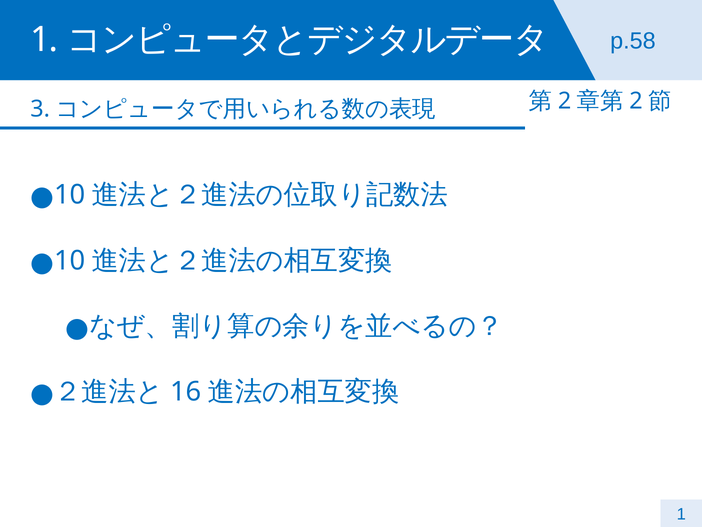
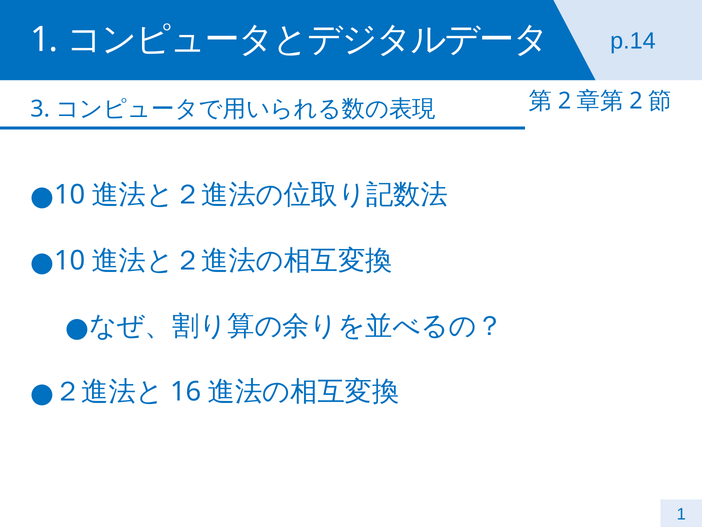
p.58: p.58 -> p.14
